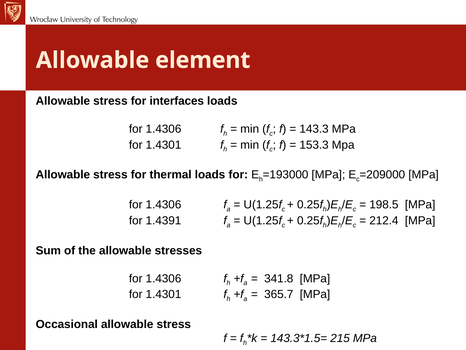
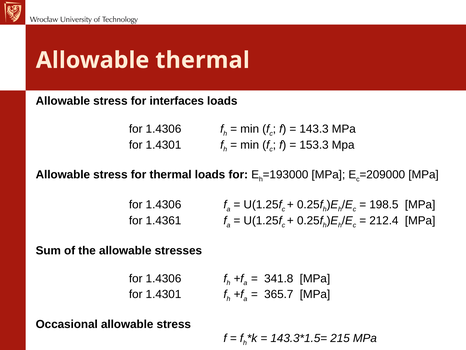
Allowable element: element -> thermal
1.4391: 1.4391 -> 1.4361
